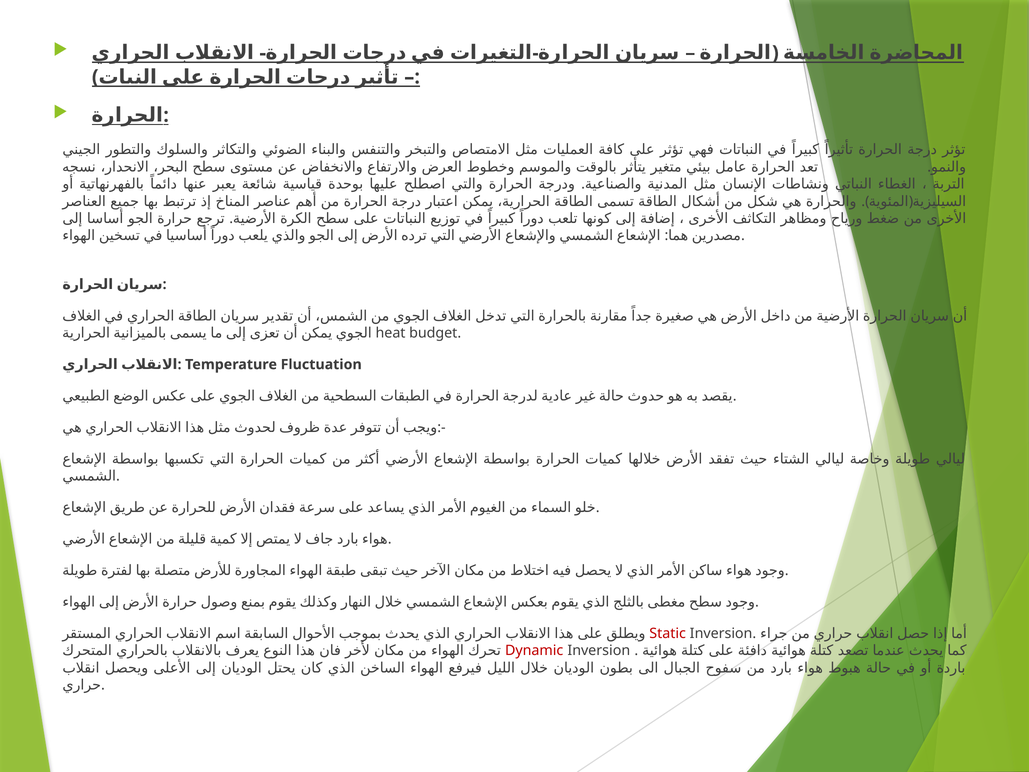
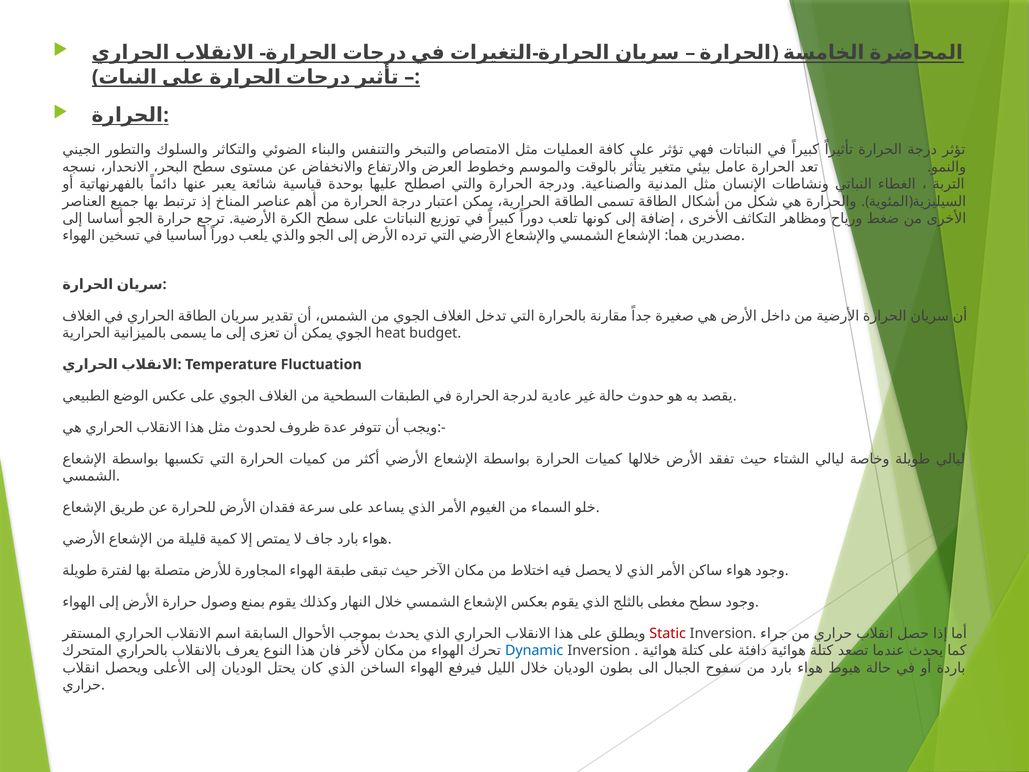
Dynamic colour: red -> blue
